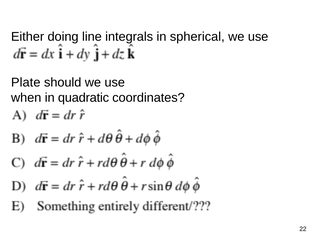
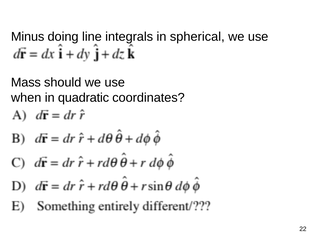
Either: Either -> Minus
Plate: Plate -> Mass
